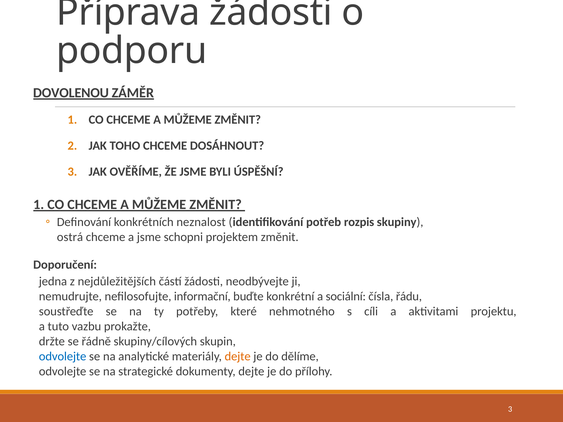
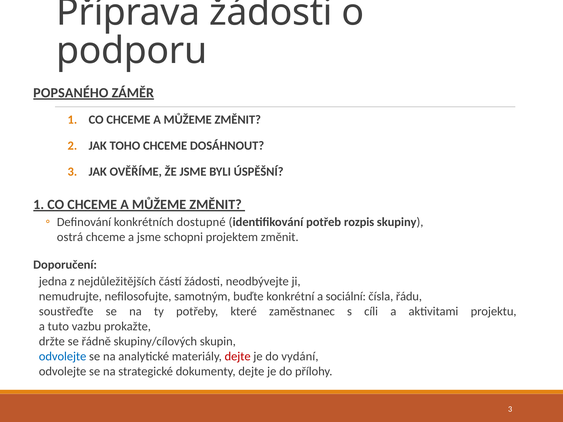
DOVOLENOU: DOVOLENOU -> POPSANÉHO
neznalost: neznalost -> dostupné
informační: informační -> samotným
nehmotného: nehmotného -> zaměstnanec
dejte at (238, 356) colour: orange -> red
dělíme: dělíme -> vydání
